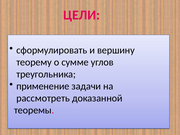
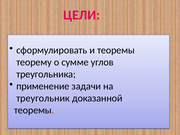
и вершину: вершину -> теоремы
рассмотреть: рассмотреть -> треугольник
